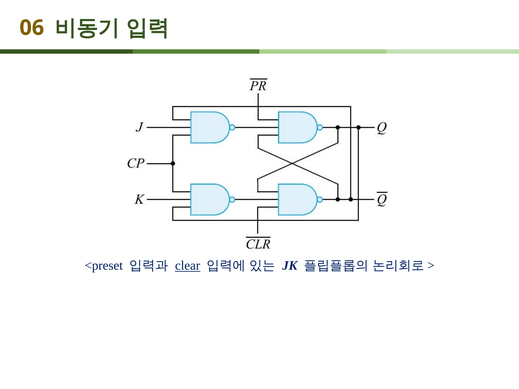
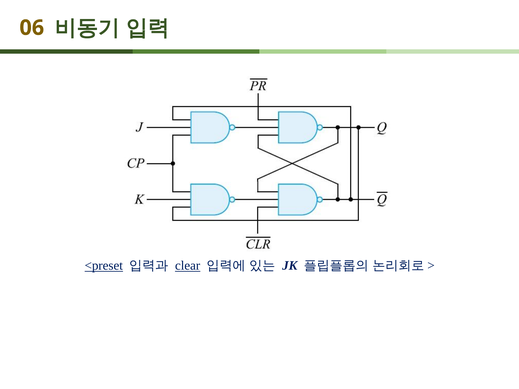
<preset underline: none -> present
